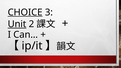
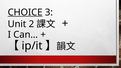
Unit underline: present -> none
